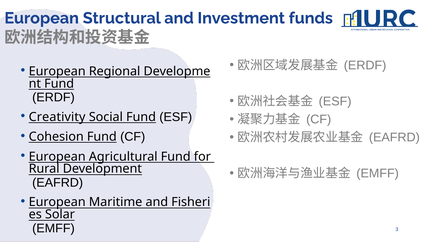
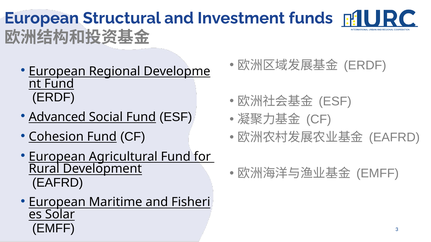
Creativity: Creativity -> Advanced
